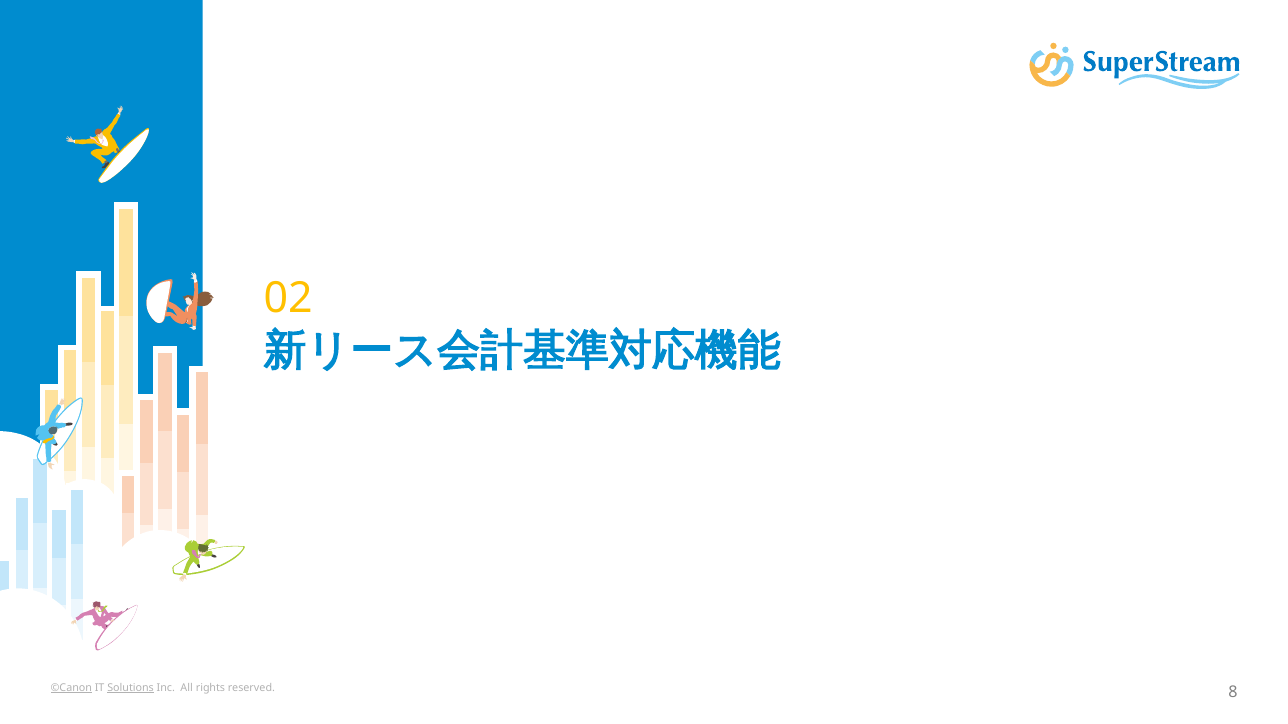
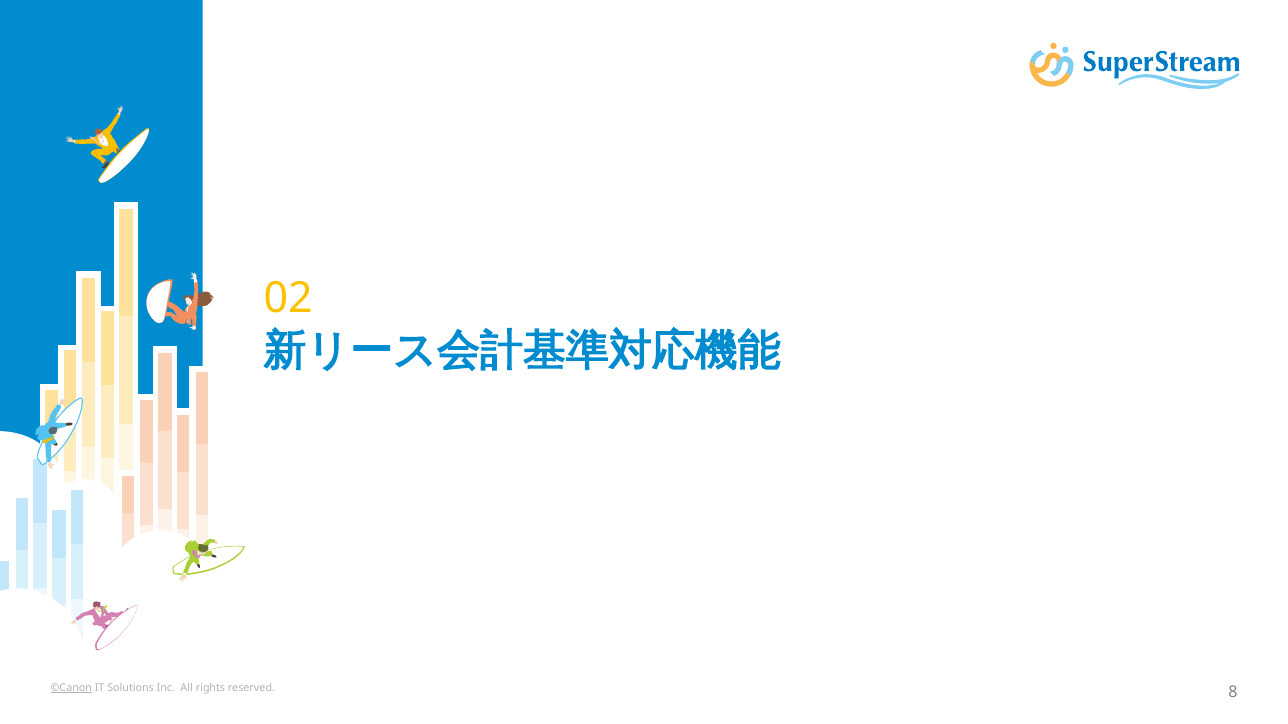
Solutions underline: present -> none
